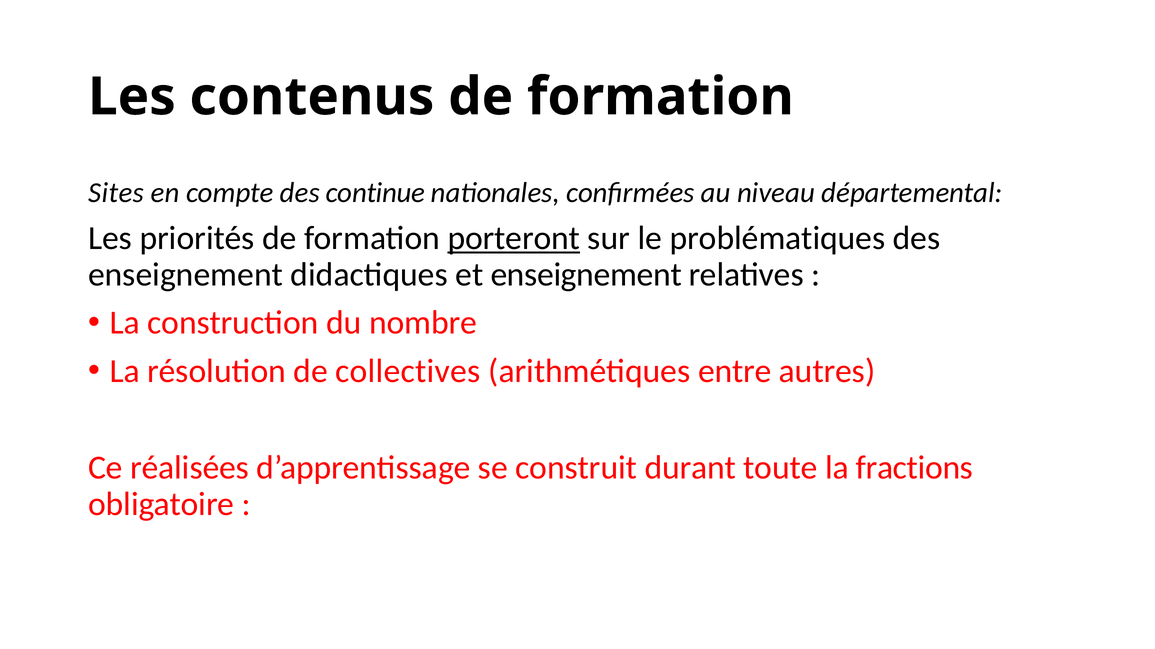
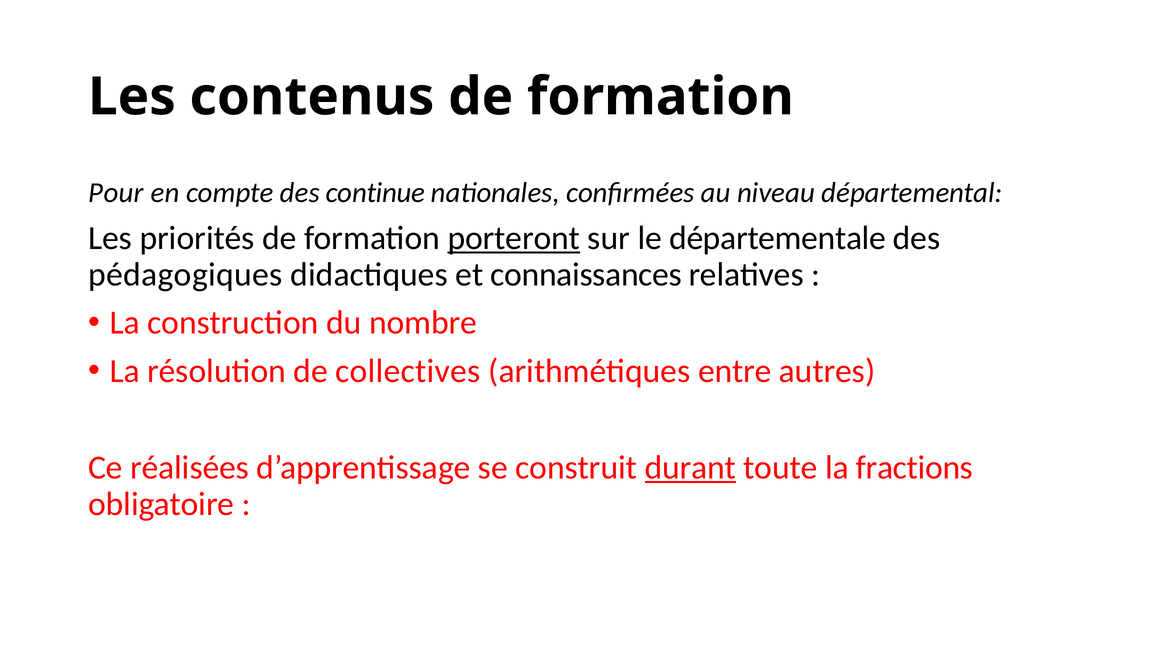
Sites: Sites -> Pour
problématiques: problématiques -> départementale
enseignement at (186, 275): enseignement -> pédagogiques
et enseignement: enseignement -> connaissances
durant underline: none -> present
